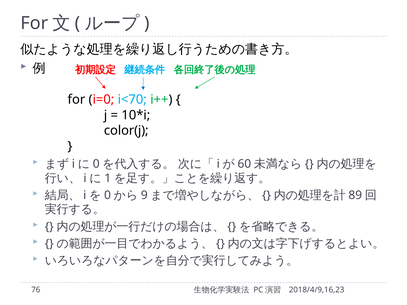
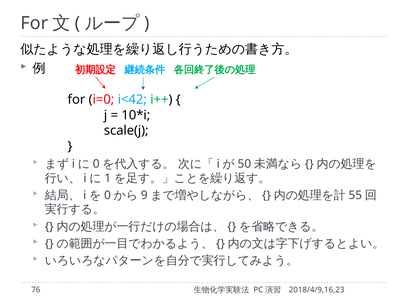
i<70: i<70 -> i<42
color(j: color(j -> scale(j
60: 60 -> 50
89: 89 -> 55
